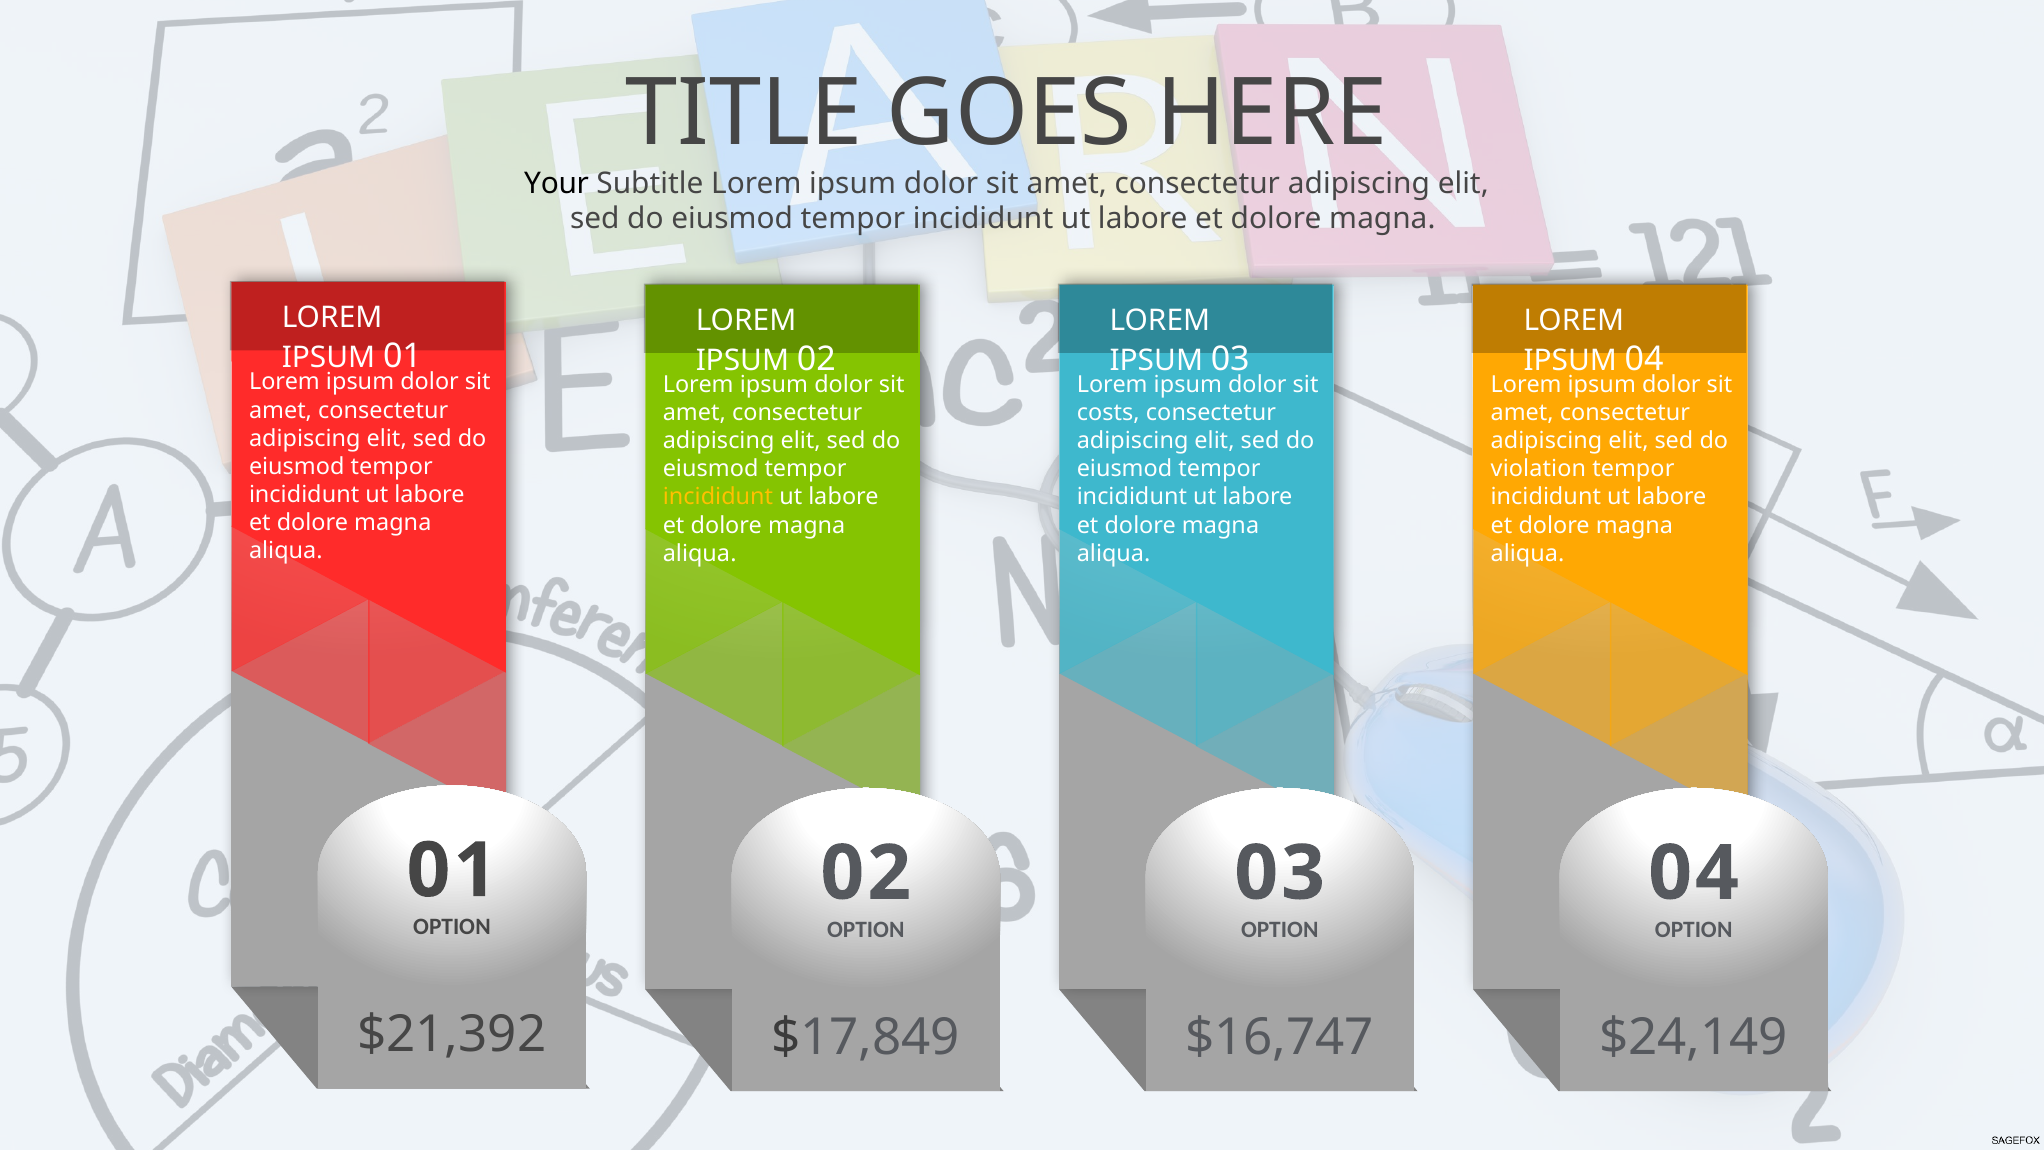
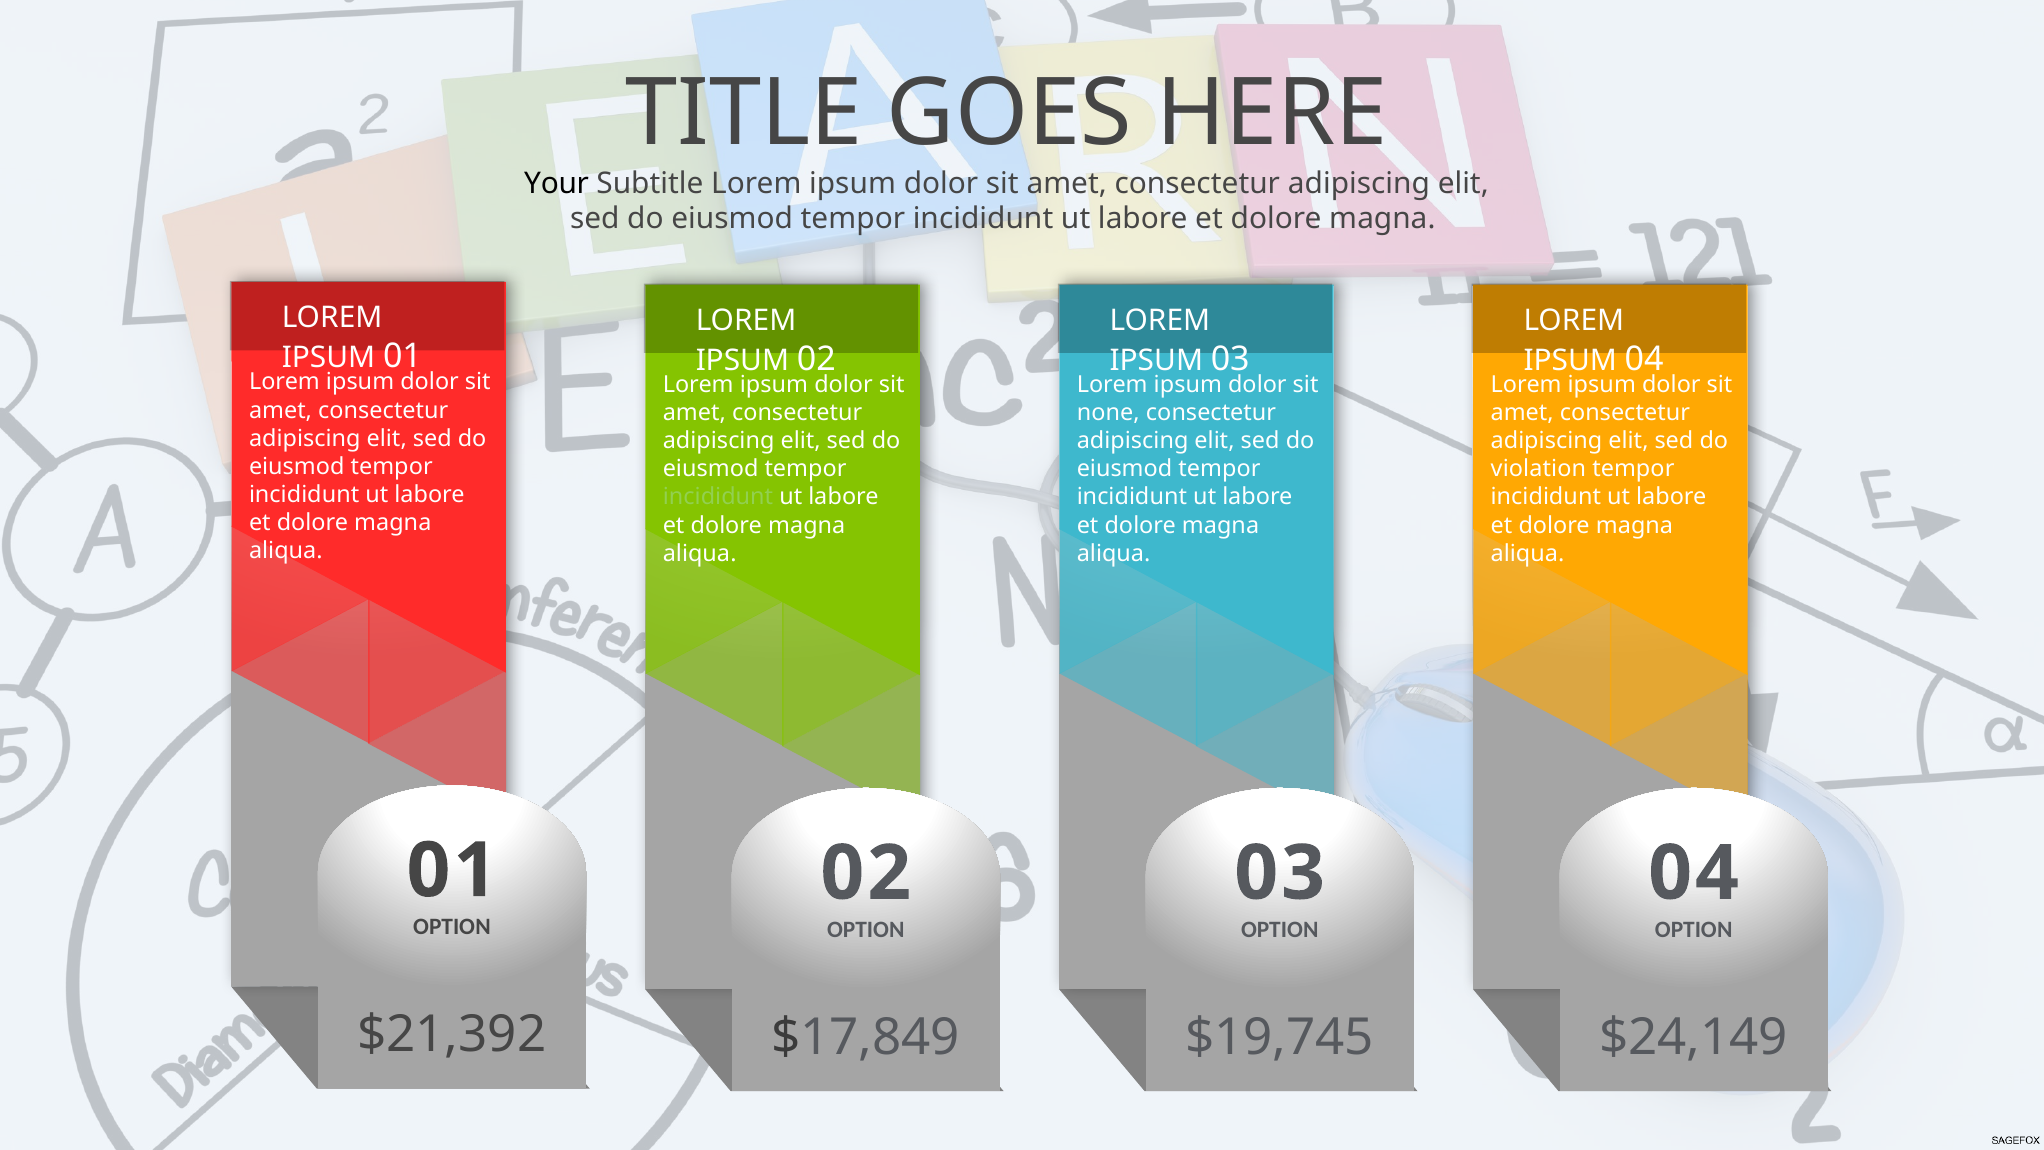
costs: costs -> none
incididunt at (718, 497) colour: yellow -> light green
$16,747: $16,747 -> $19,745
